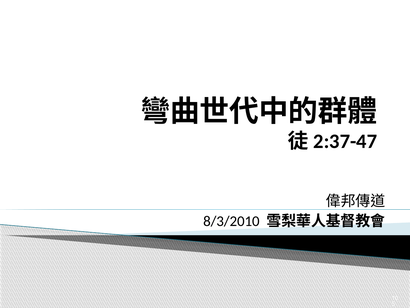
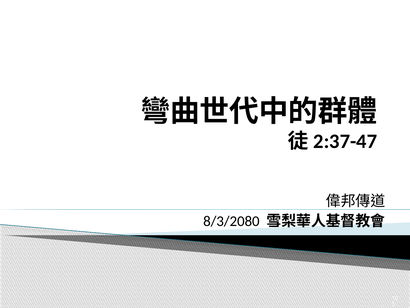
8/3/2010: 8/3/2010 -> 8/3/2080
